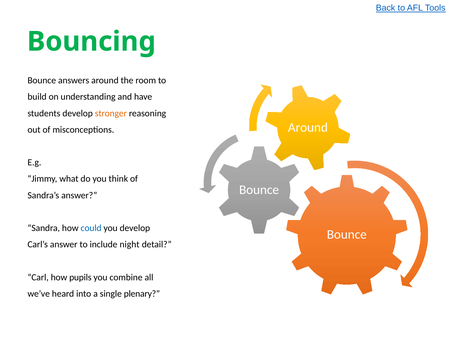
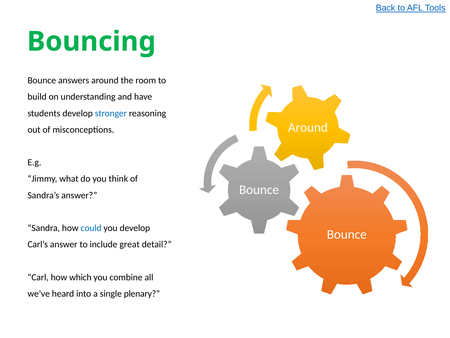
stronger colour: orange -> blue
night: night -> great
pupils: pupils -> which
